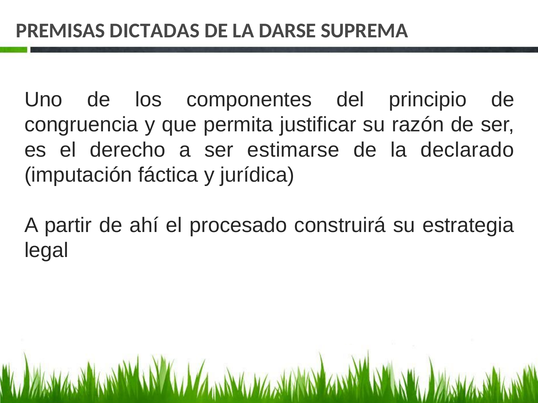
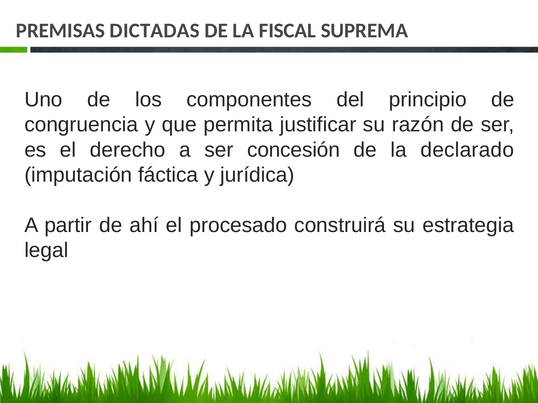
DARSE: DARSE -> FISCAL
estimarse: estimarse -> concesión
